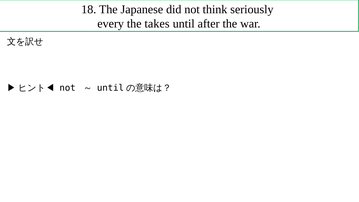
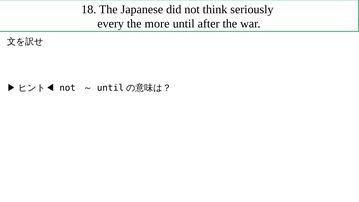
takes: takes -> more
